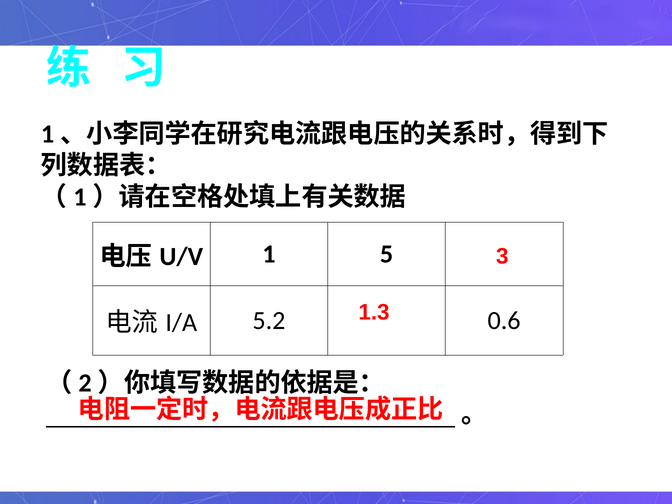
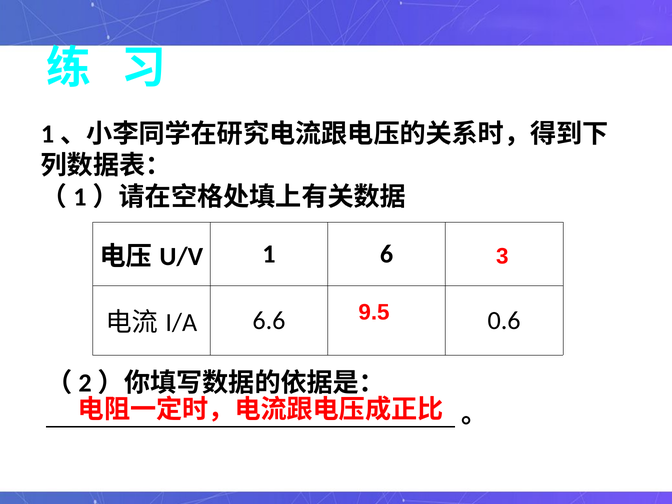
5: 5 -> 6
1.3: 1.3 -> 9.5
5.2: 5.2 -> 6.6
